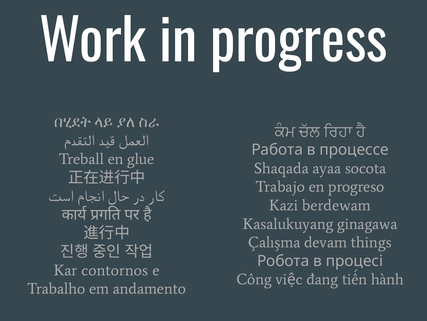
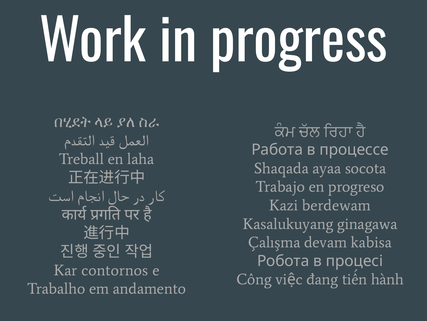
glue: glue -> laha
things: things -> kabisa
